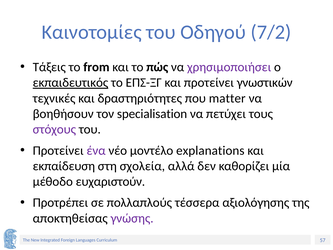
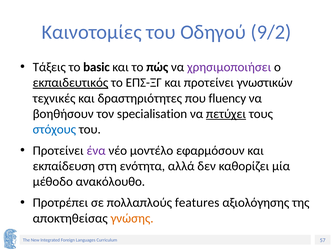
7/2: 7/2 -> 9/2
from: from -> basic
matter: matter -> fluency
πετύχει underline: none -> present
στόχους colour: purple -> blue
explanations: explanations -> εφαρμόσουν
σχολεία: σχολεία -> ενότητα
ευχαριστούν: ευχαριστούν -> ανακόλουθο
τέσσερα: τέσσερα -> features
γνώσης colour: purple -> orange
